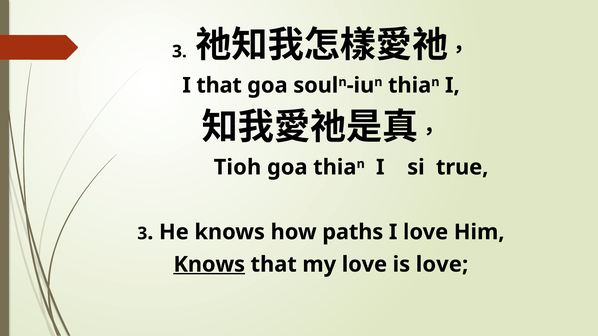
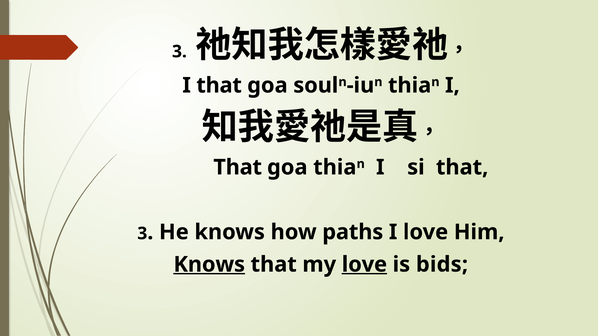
Tioh at (237, 167): Tioh -> That
si true: true -> that
love at (364, 265) underline: none -> present
is love: love -> bids
